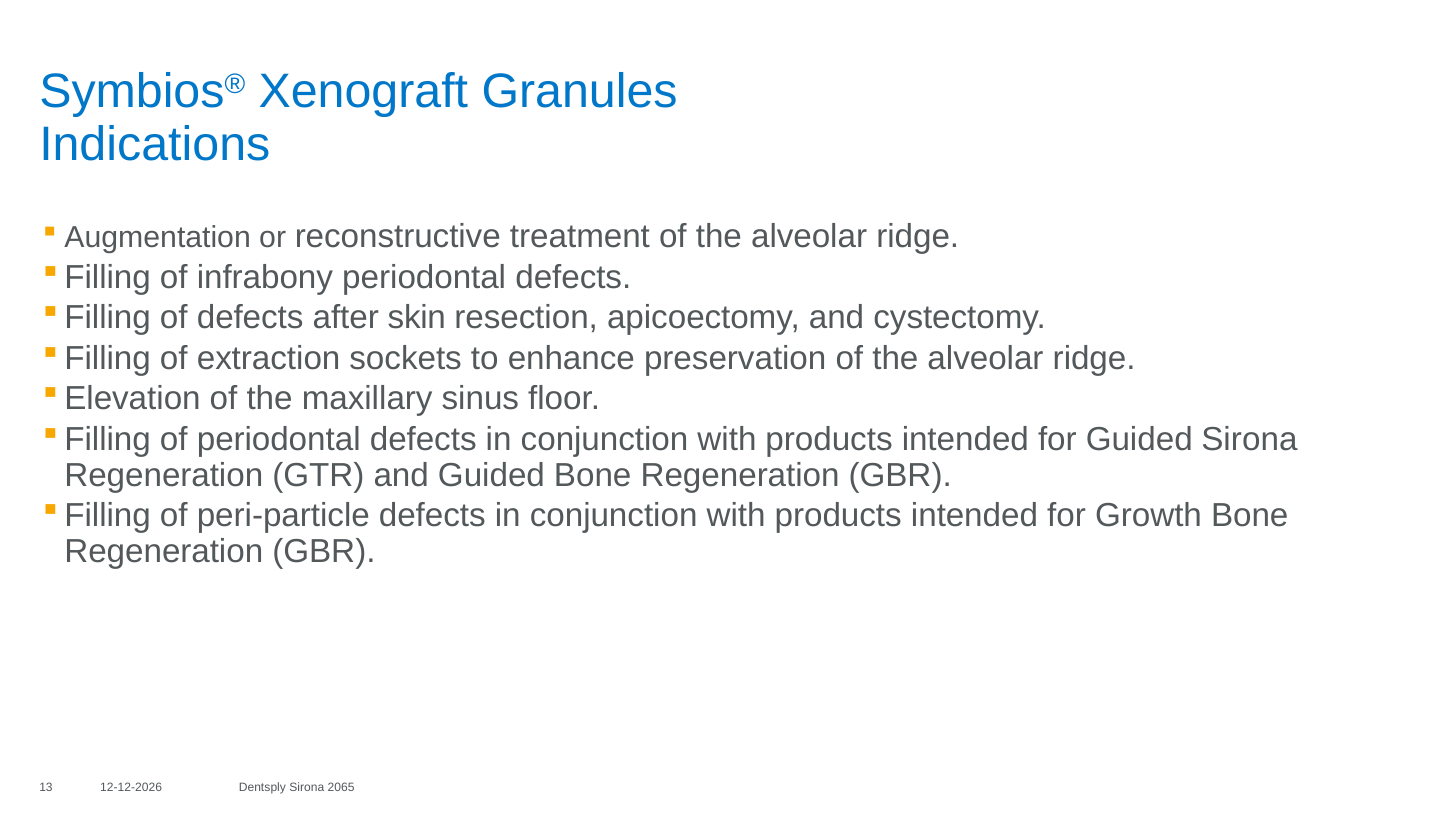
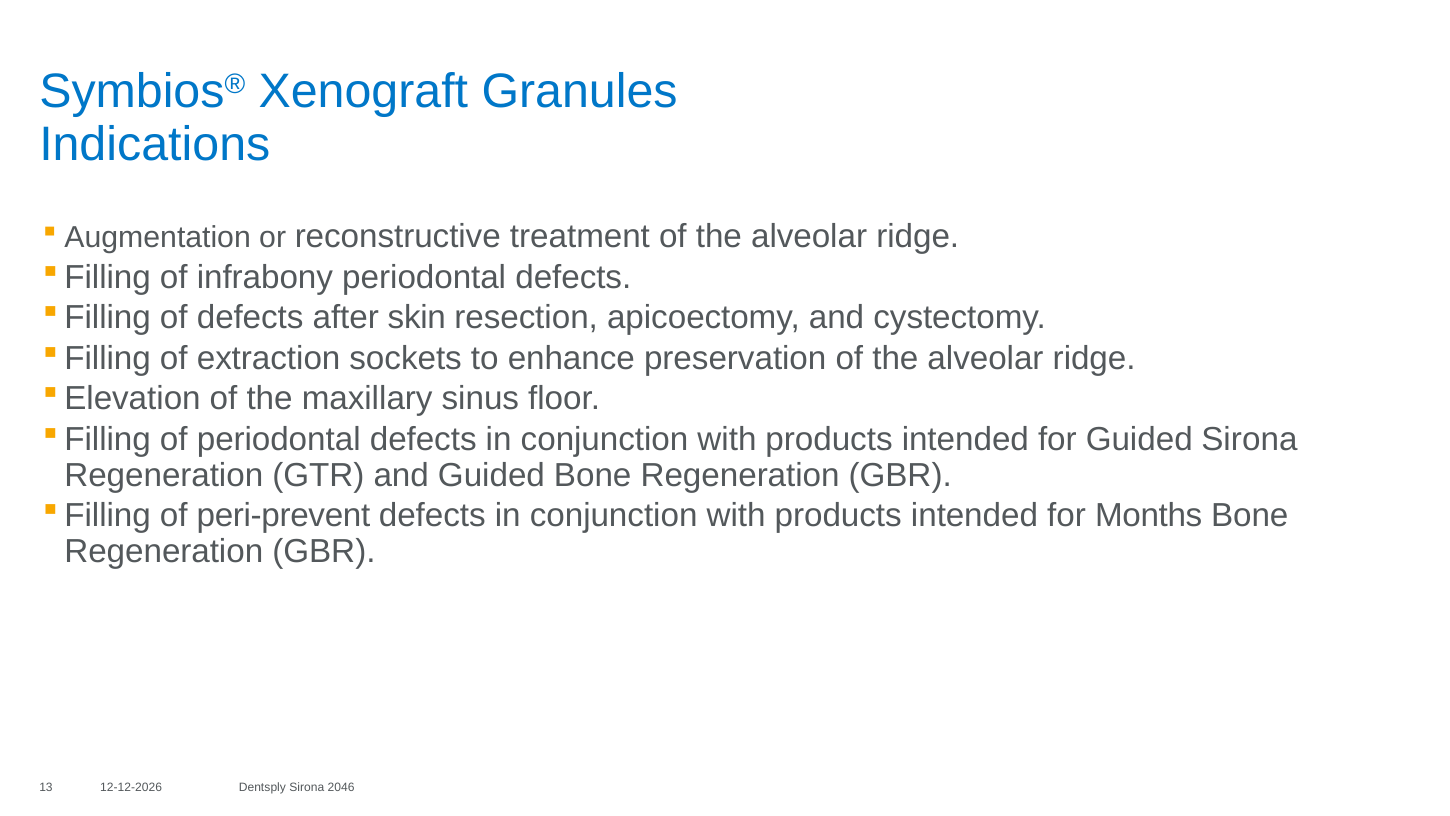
peri-particle: peri-particle -> peri-prevent
Growth: Growth -> Months
2065: 2065 -> 2046
